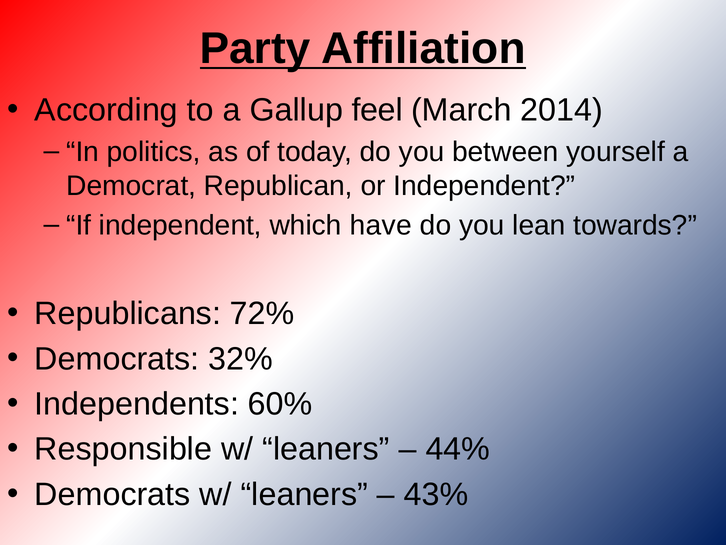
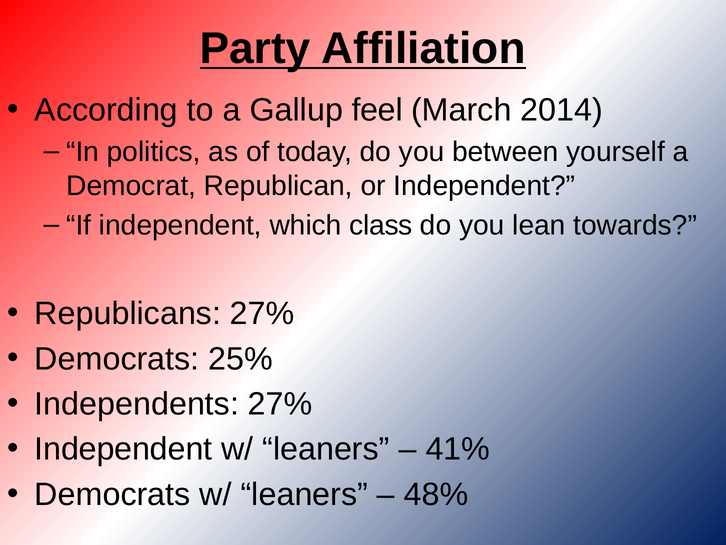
have: have -> class
Republicans 72%: 72% -> 27%
32%: 32% -> 25%
Independents 60%: 60% -> 27%
Responsible at (123, 449): Responsible -> Independent
44%: 44% -> 41%
43%: 43% -> 48%
